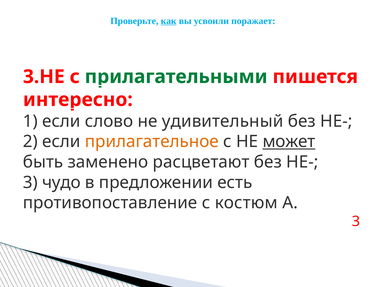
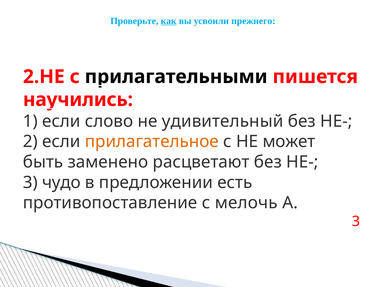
поражает: поражает -> прежнего
3.НЕ: 3.НЕ -> 2.НЕ
прилагательными colour: green -> black
интересно: интересно -> научились
может underline: present -> none
костюм: костюм -> мелочь
